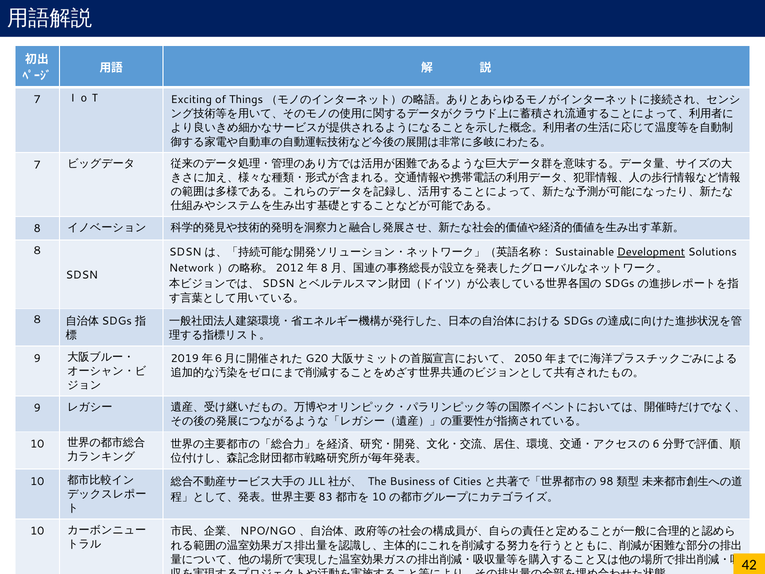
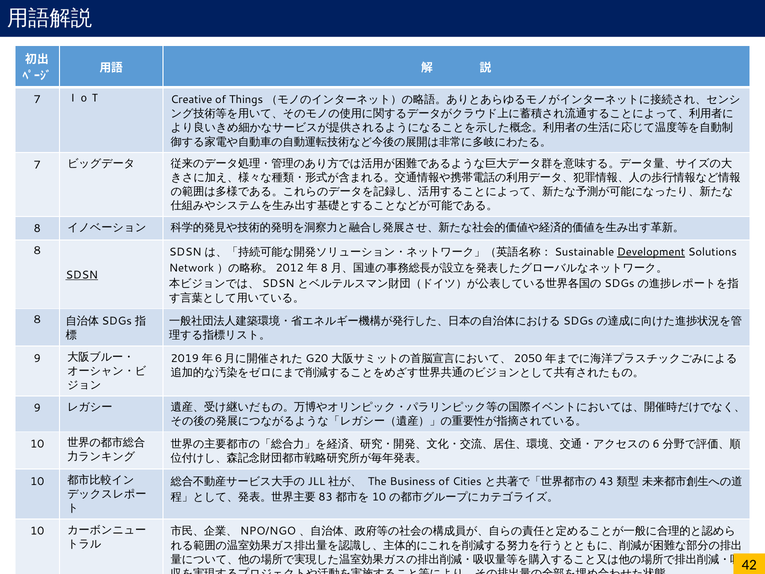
Exciting: Exciting -> Creative
SDSN at (82, 275) underline: none -> present
98: 98 -> 43
